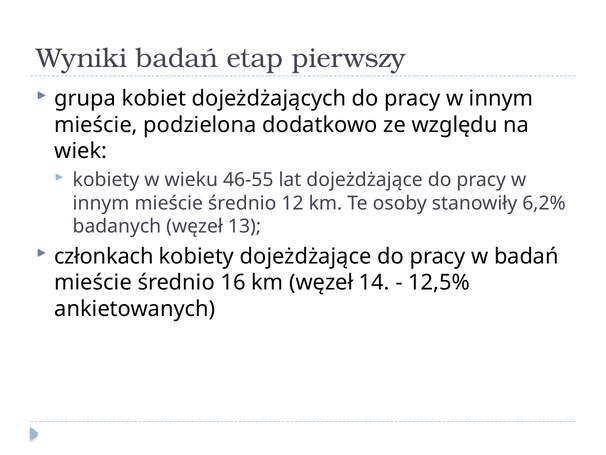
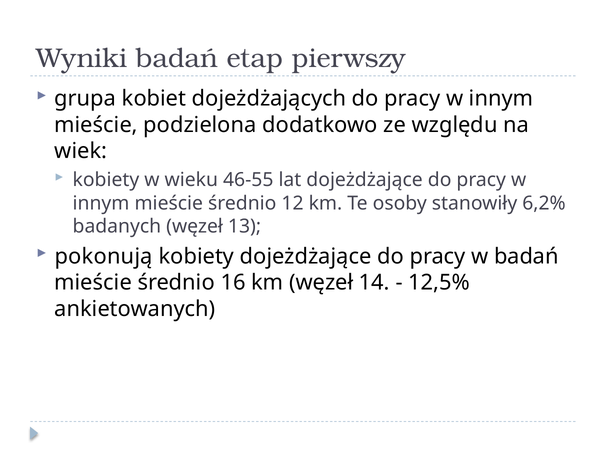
członkach: członkach -> pokonują
